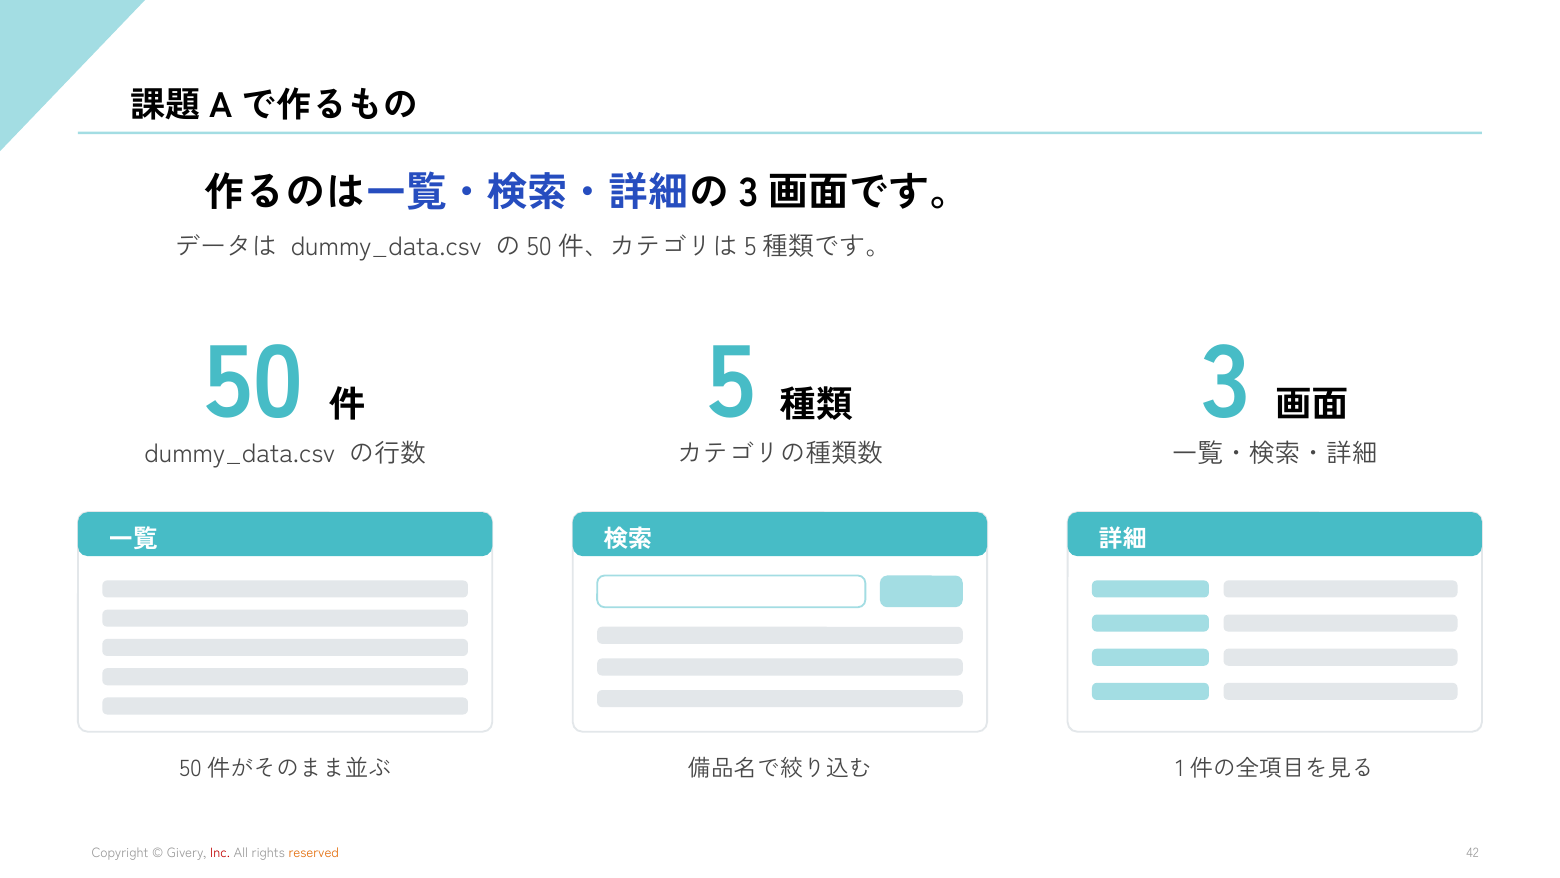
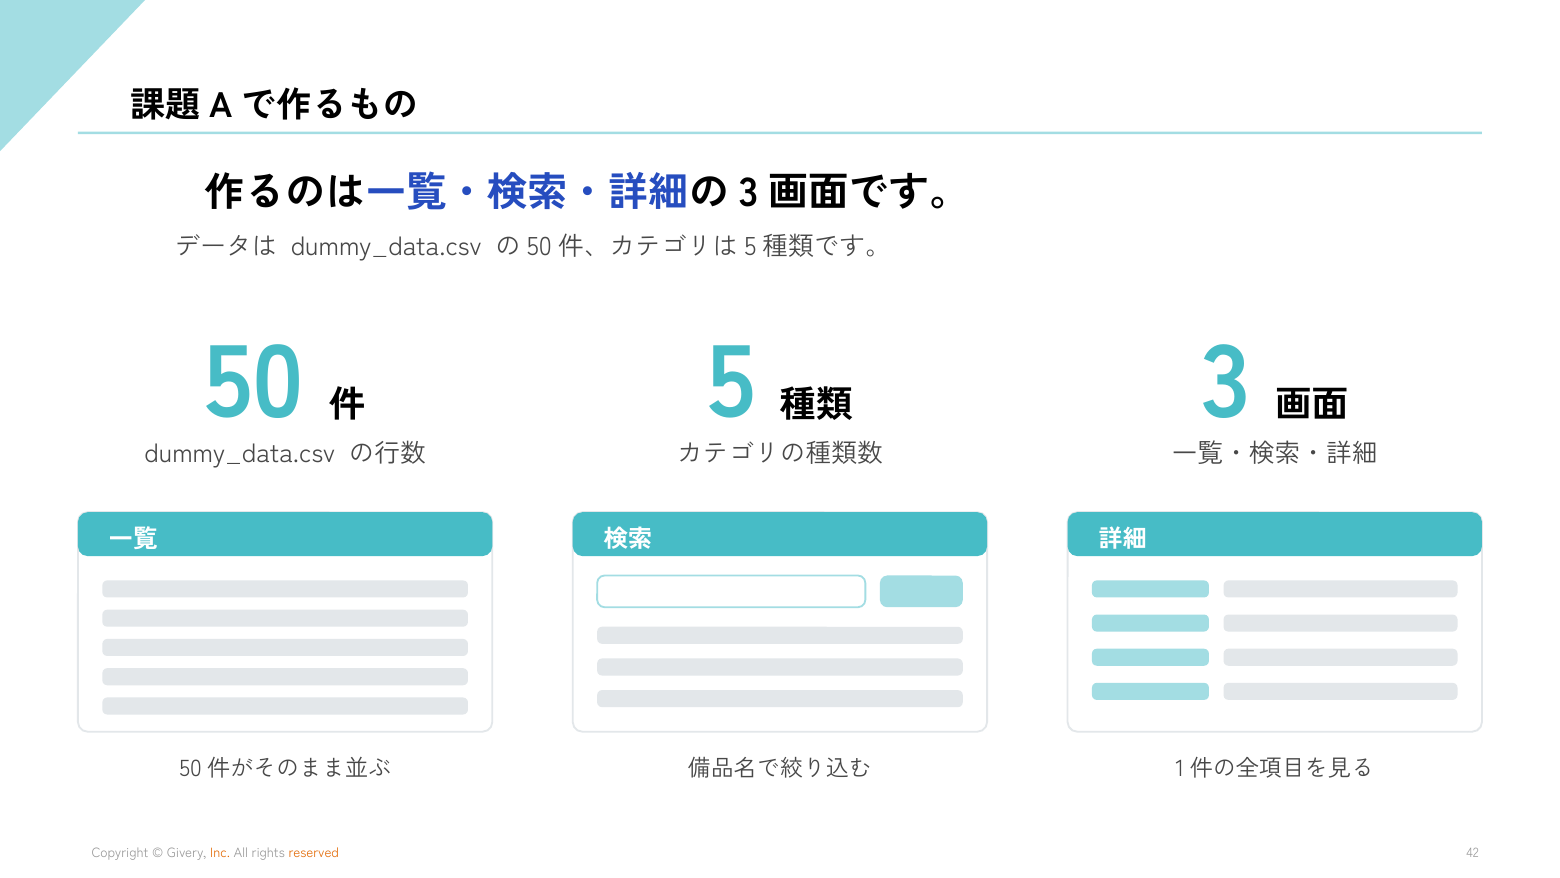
Inc colour: red -> orange
